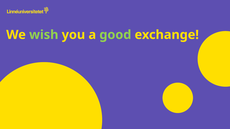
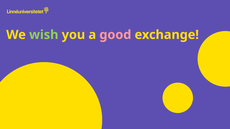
good colour: light green -> pink
